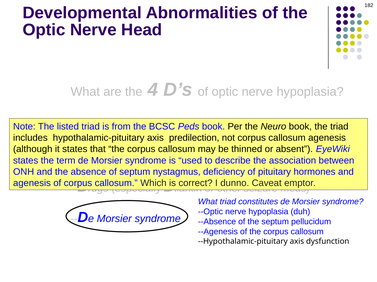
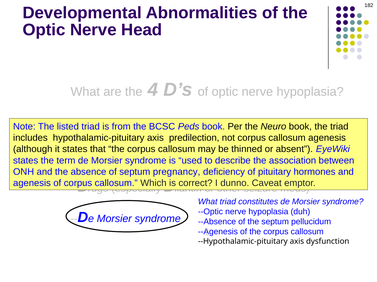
septum nystagmus: nystagmus -> pregnancy
